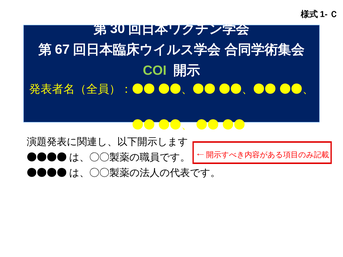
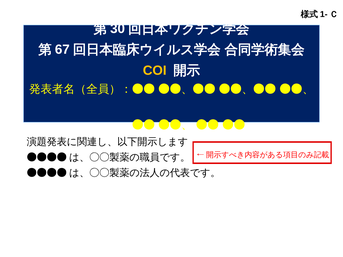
COI colour: light green -> yellow
